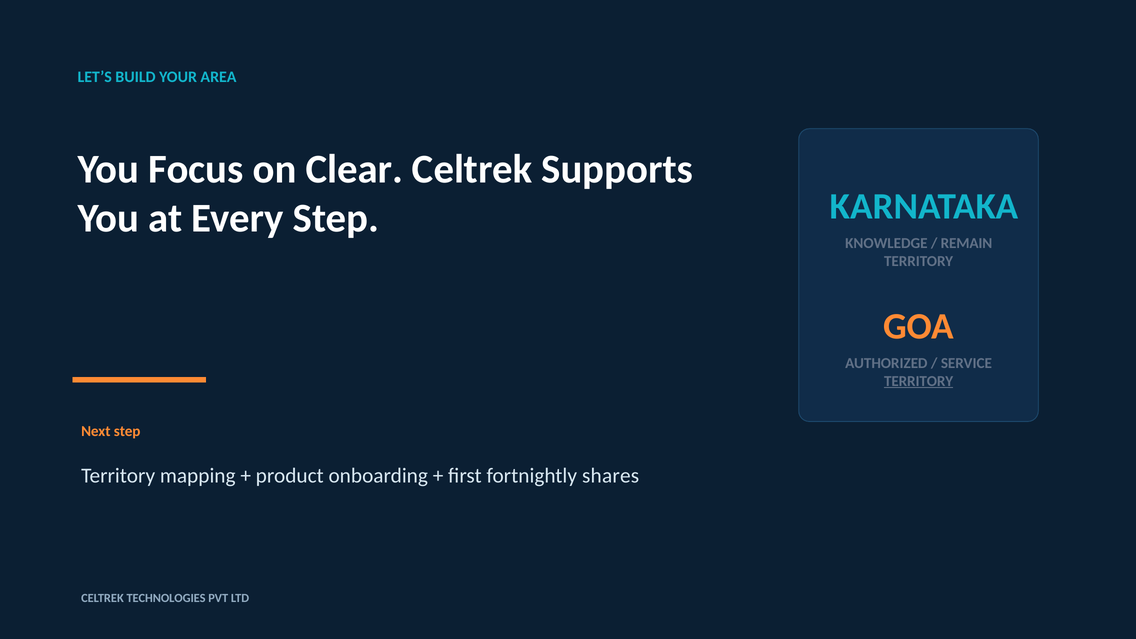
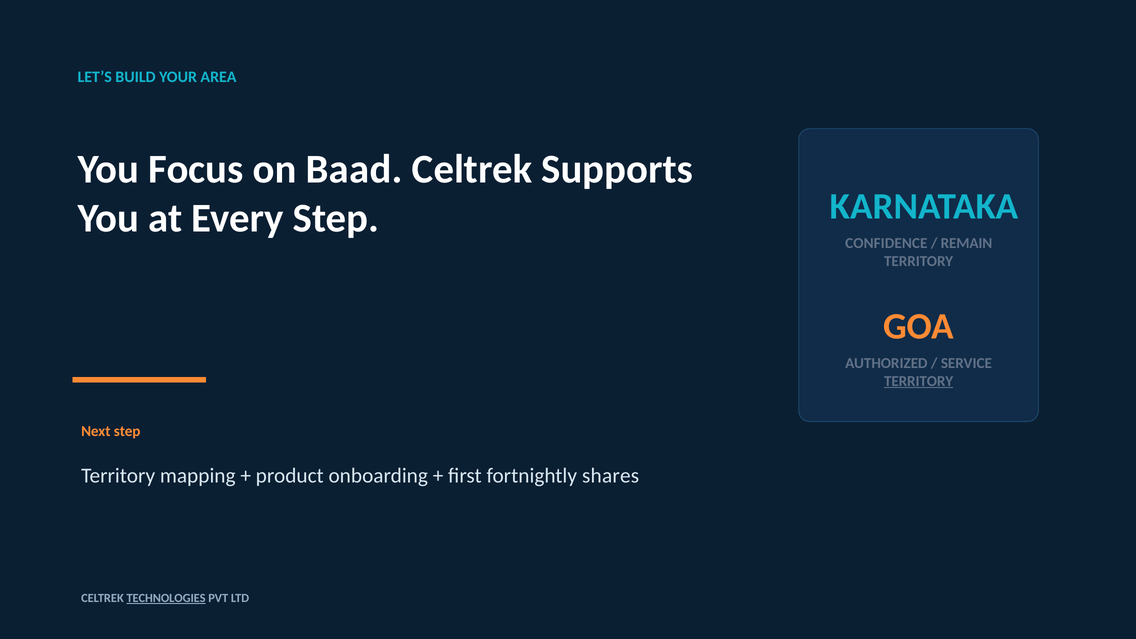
Clear: Clear -> Baad
KNOWLEDGE: KNOWLEDGE -> CONFIDENCE
TECHNOLOGIES underline: none -> present
